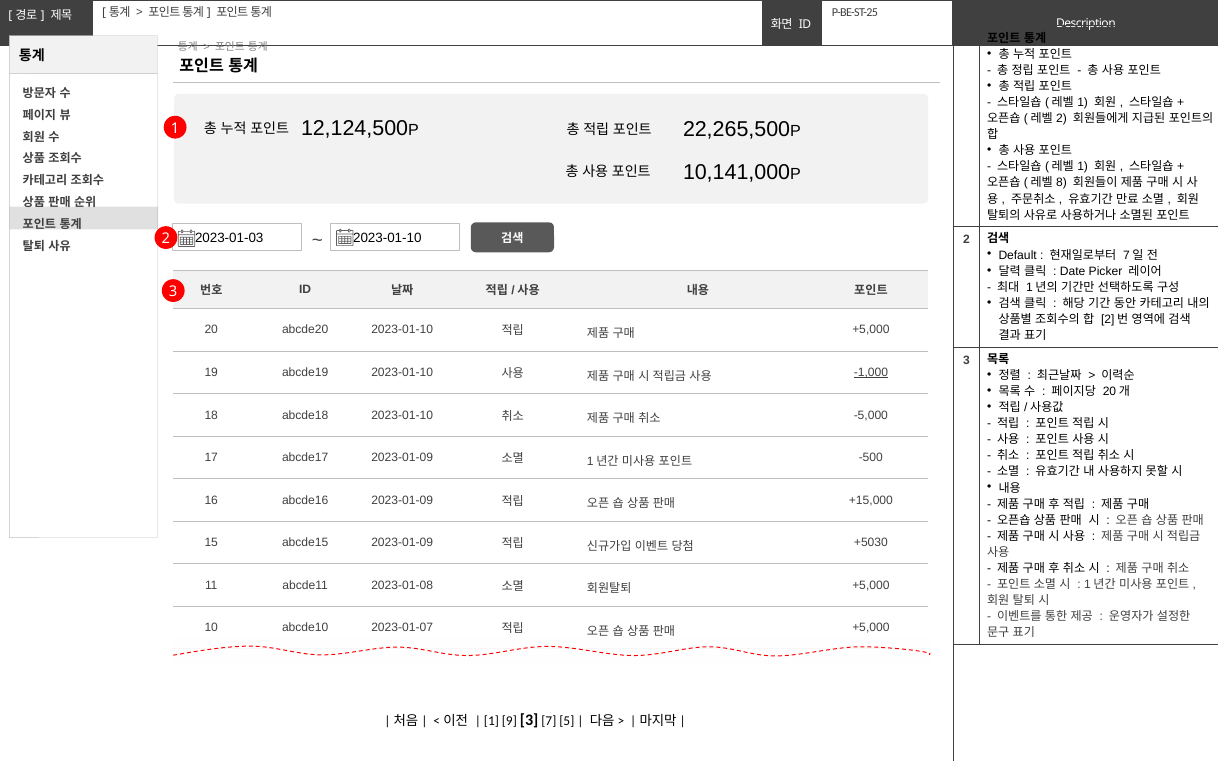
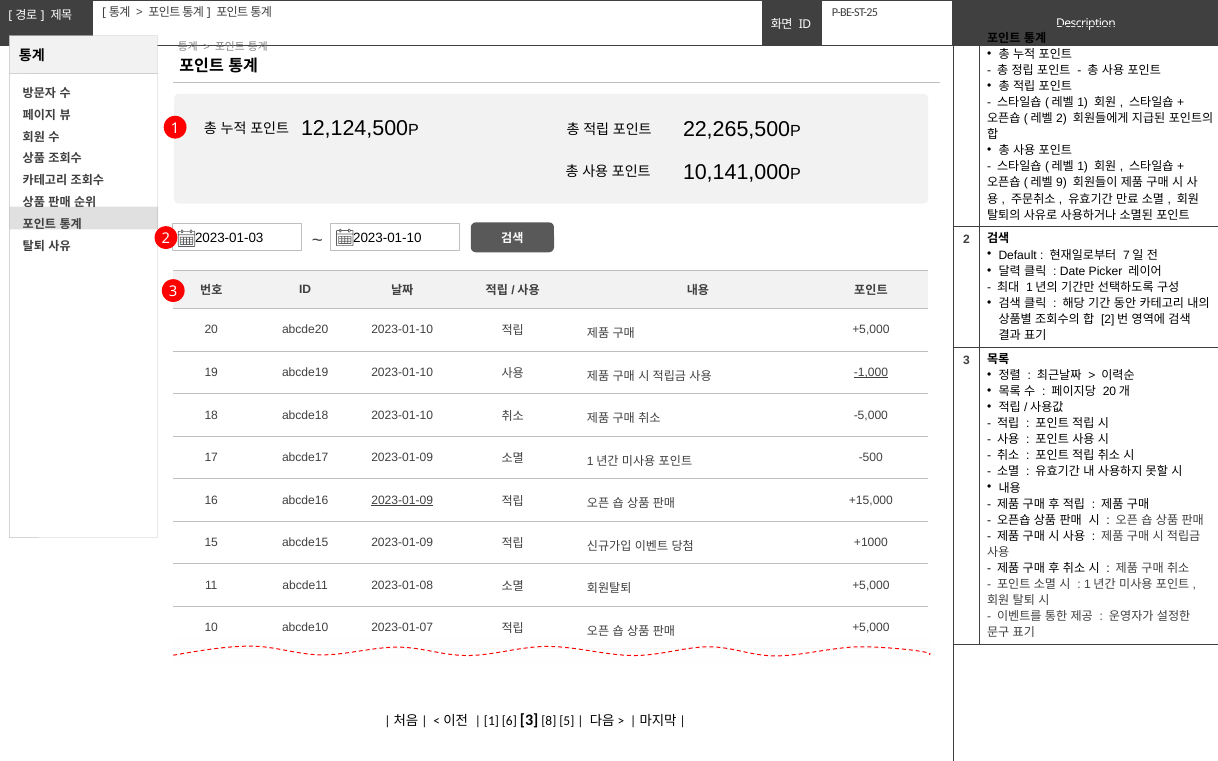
8: 8 -> 9
2023-01-09 at (402, 500) underline: none -> present
+5030: +5030 -> +1000
9: 9 -> 6
7: 7 -> 8
